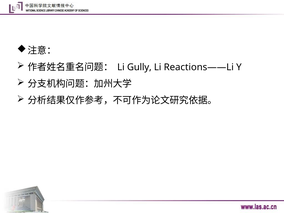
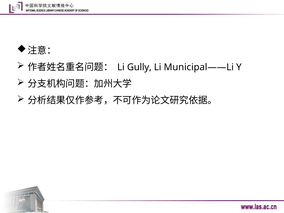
Reactions——Li: Reactions——Li -> Municipal——Li
